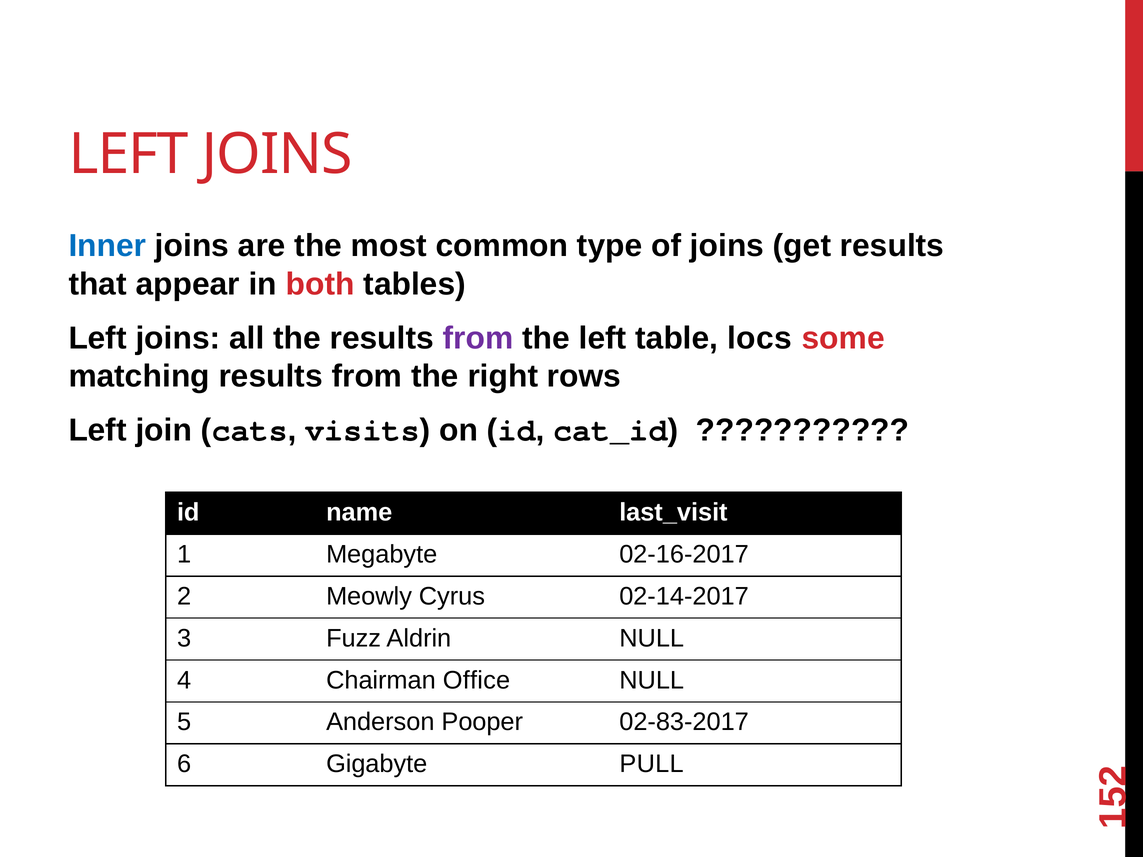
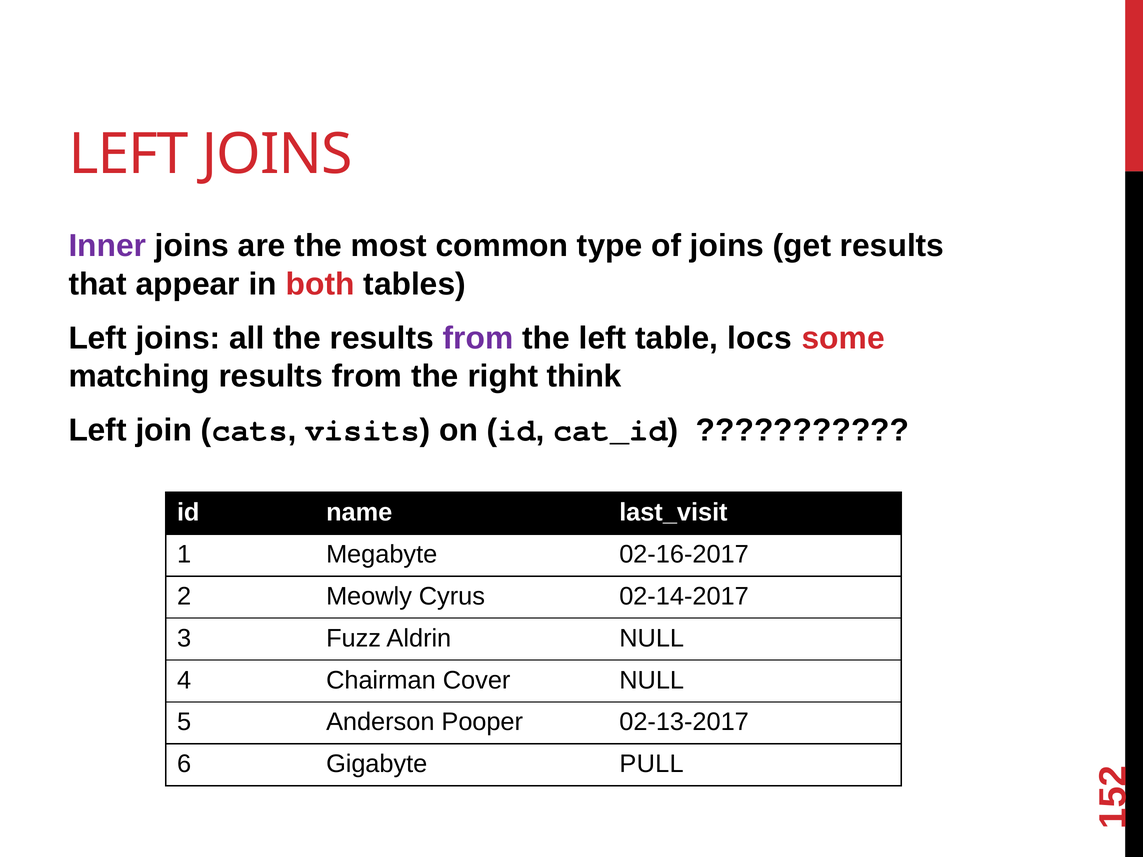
Inner colour: blue -> purple
rows: rows -> think
Office: Office -> Cover
02-83-2017: 02-83-2017 -> 02-13-2017
